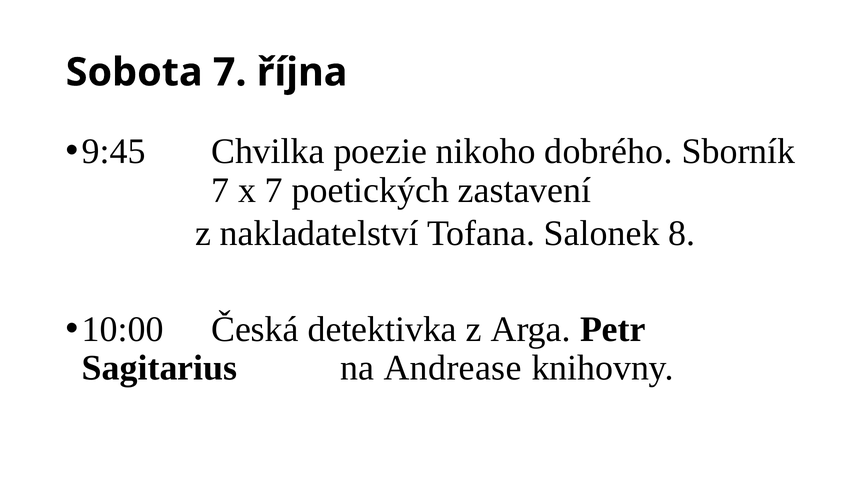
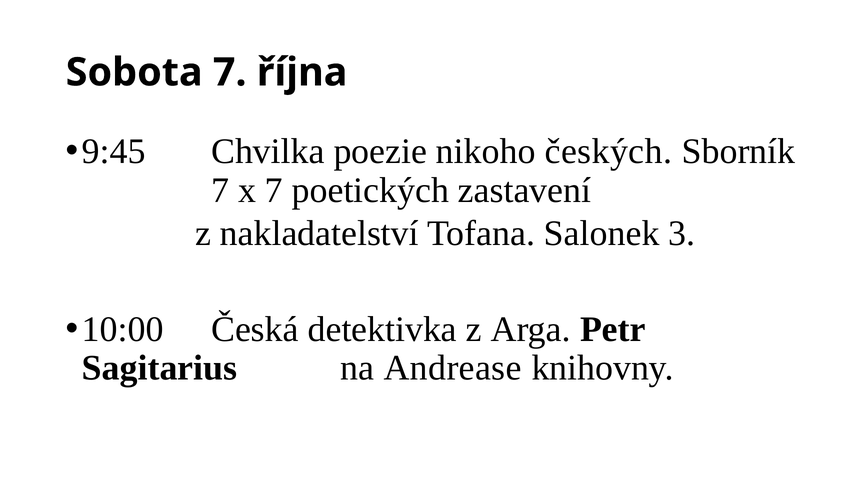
dobrého: dobrého -> českých
8: 8 -> 3
